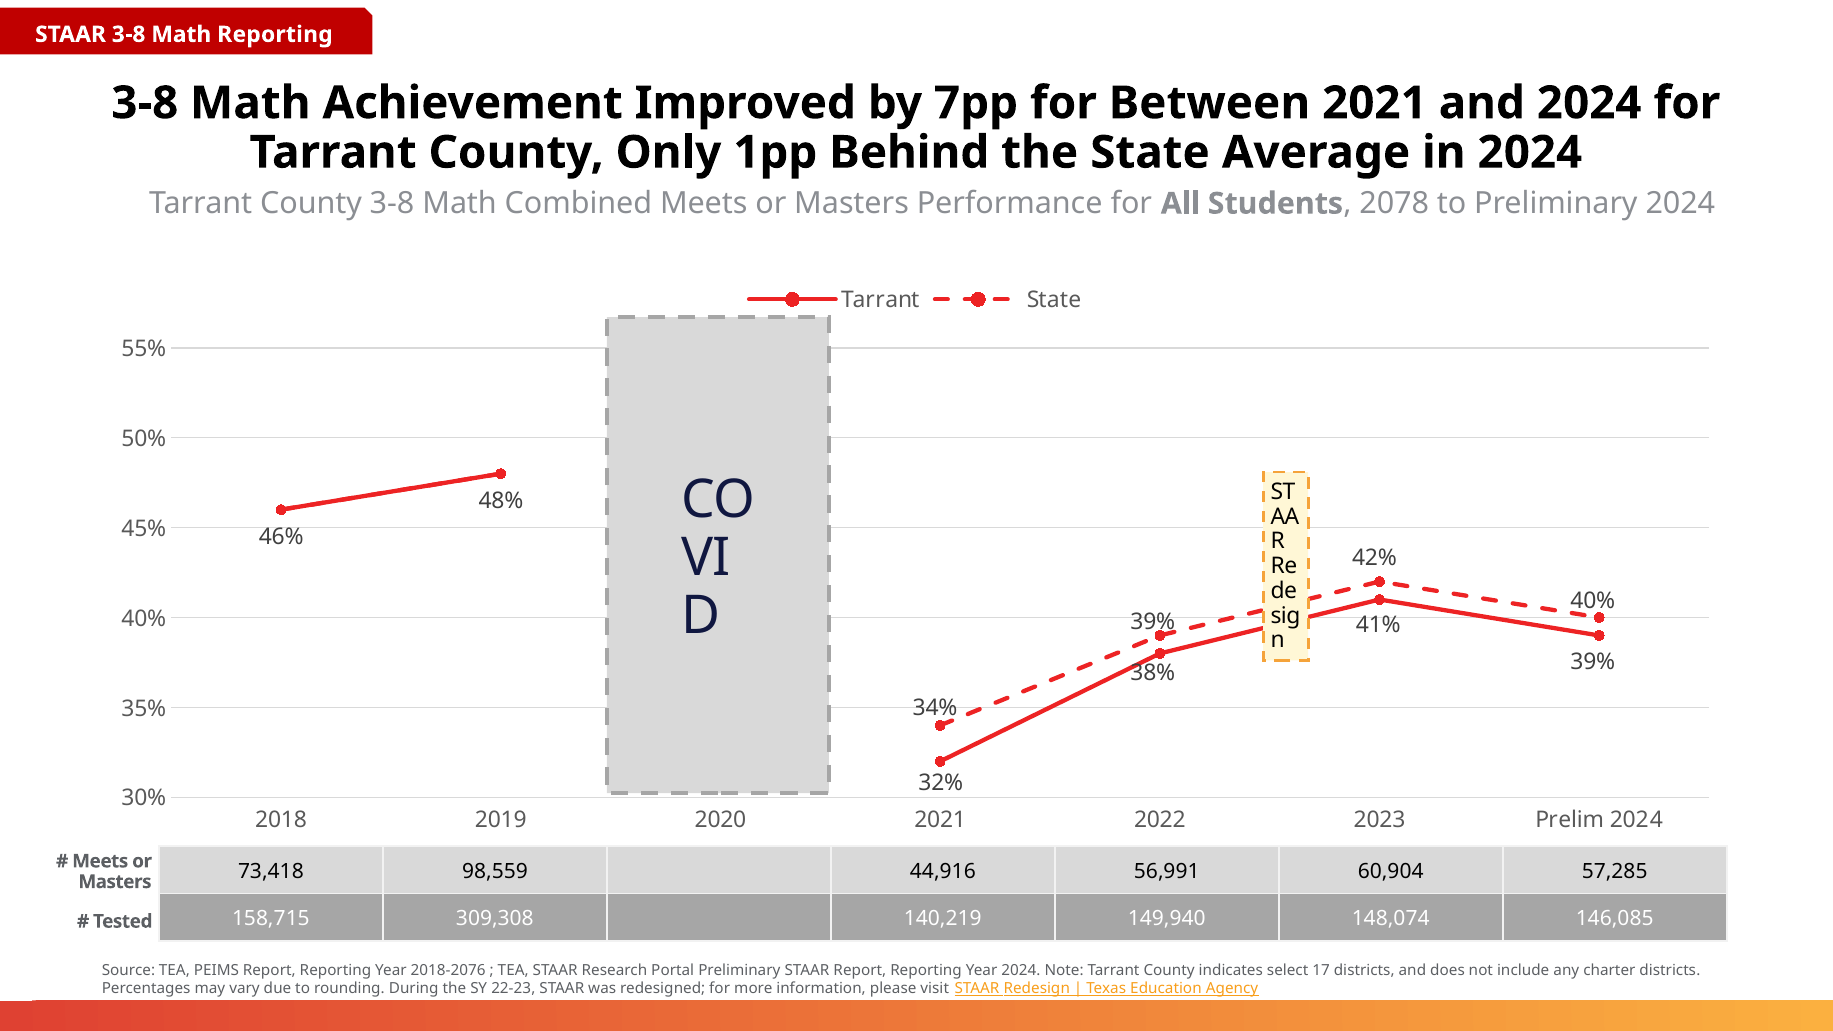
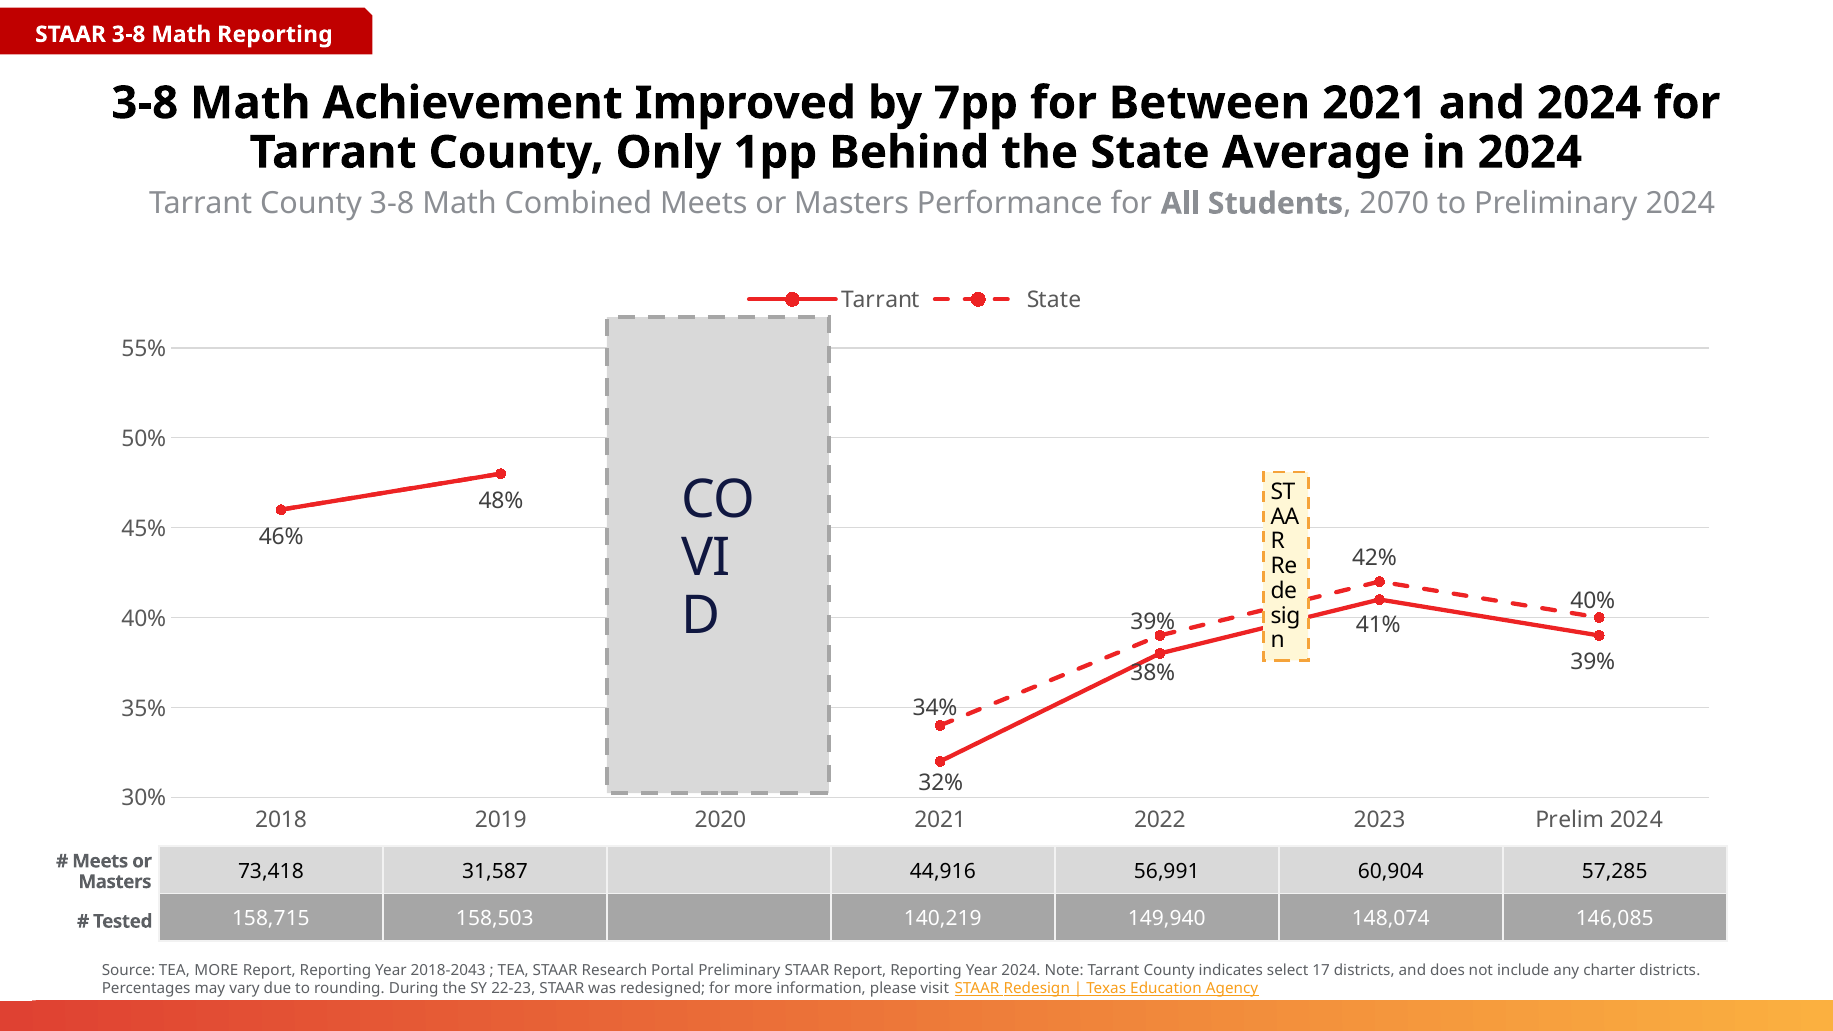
2078: 2078 -> 2070
98,559: 98,559 -> 31,587
309,308: 309,308 -> 158,503
TEA PEIMS: PEIMS -> MORE
2018-2076: 2018-2076 -> 2018-2043
